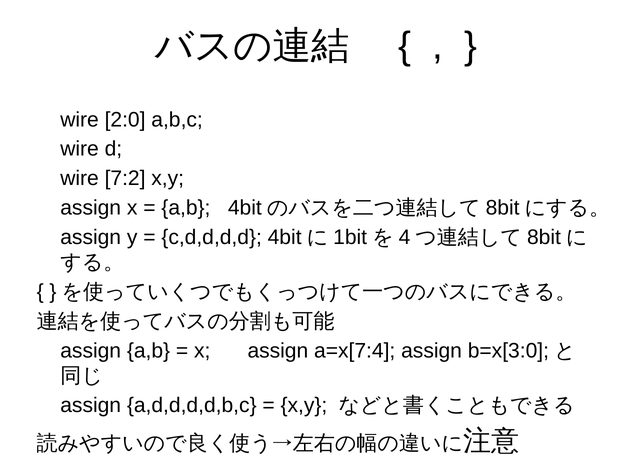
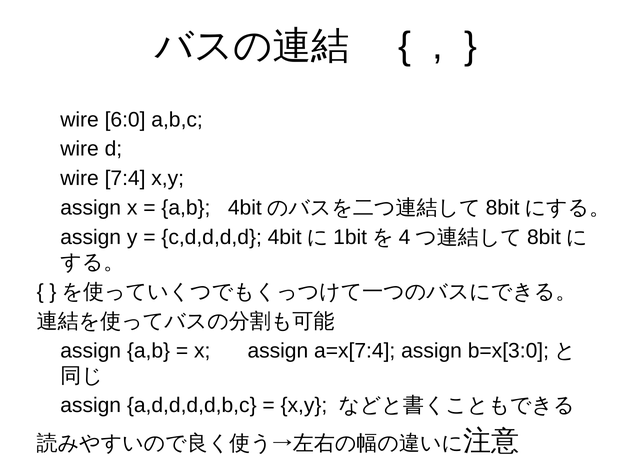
2:0: 2:0 -> 6:0
7:2: 7:2 -> 7:4
